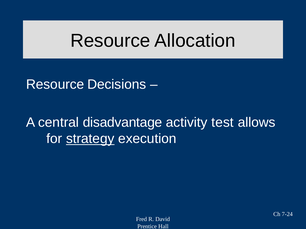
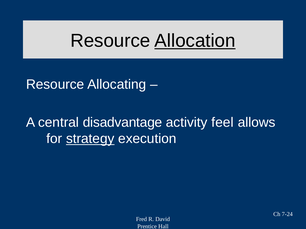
Allocation underline: none -> present
Decisions: Decisions -> Allocating
test: test -> feel
